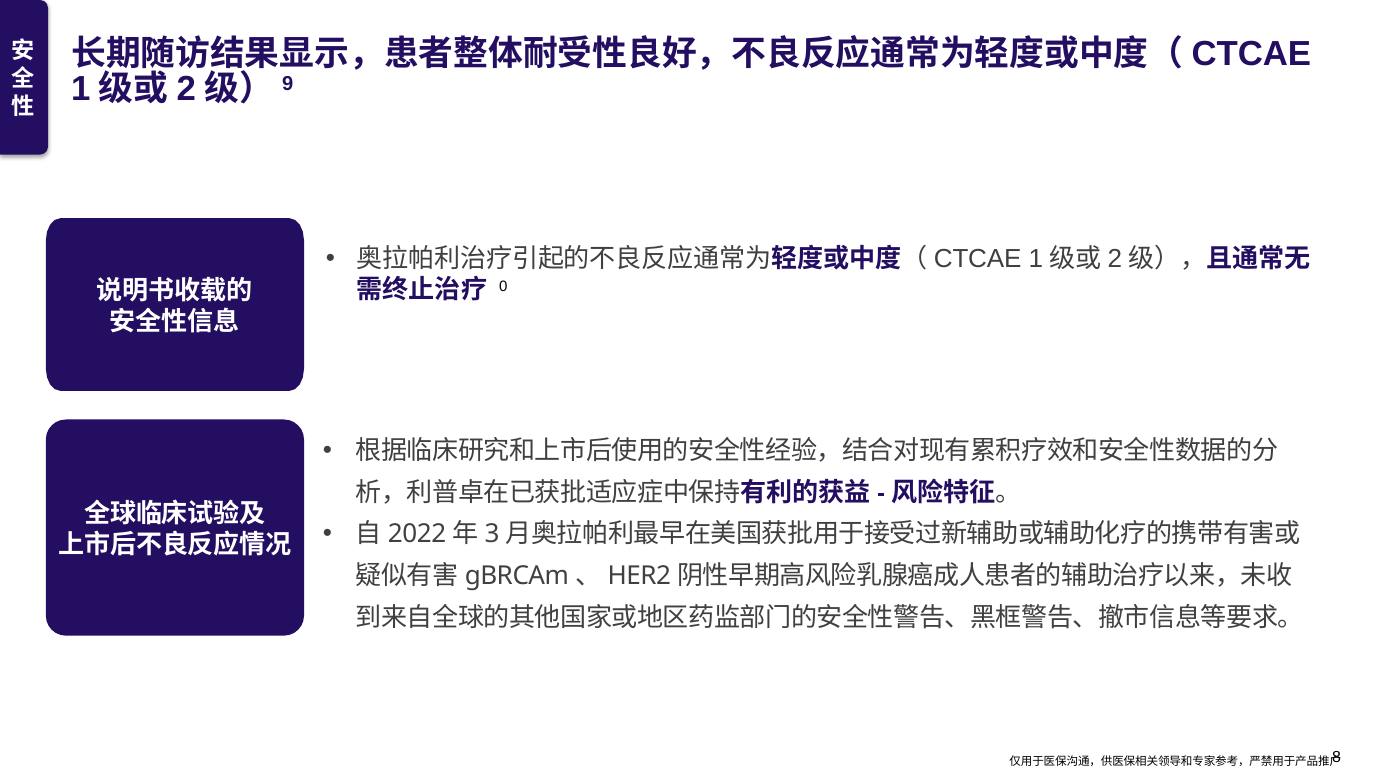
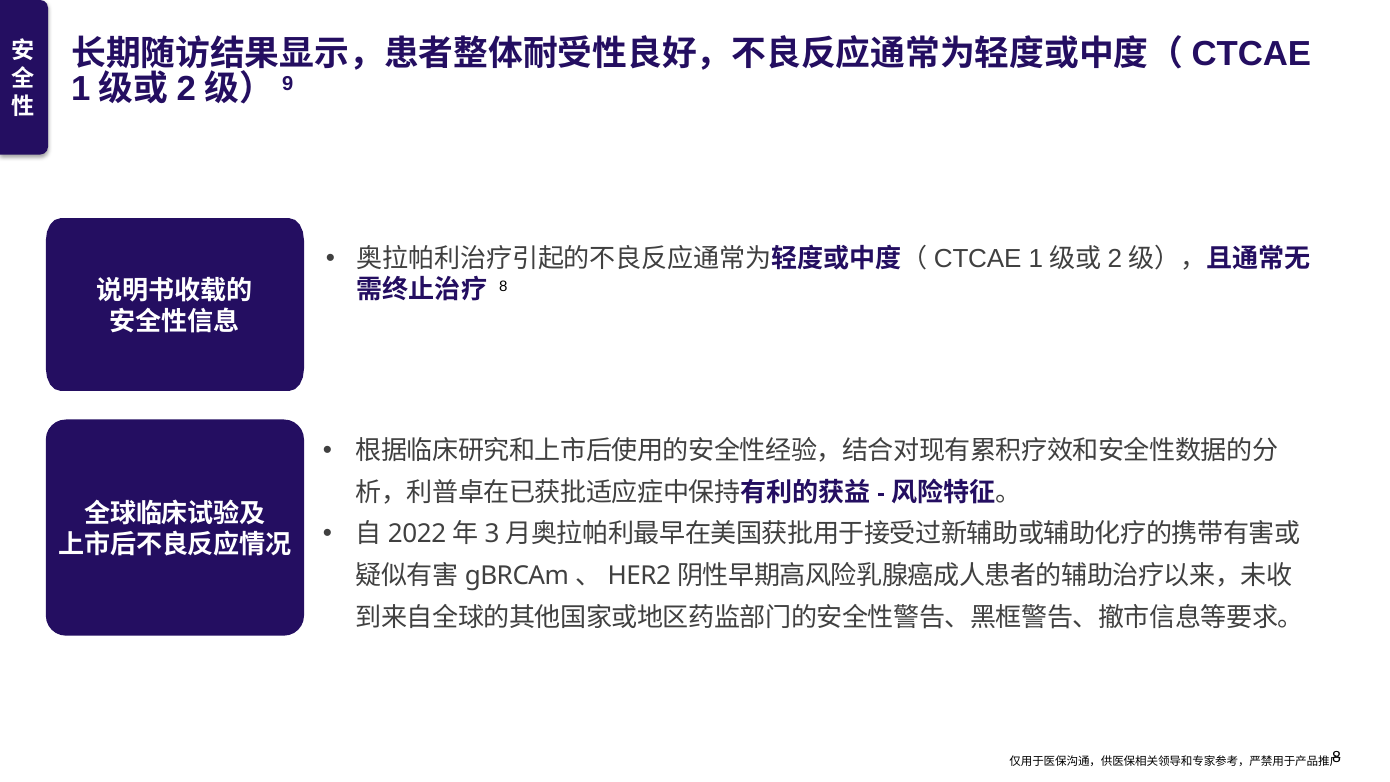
0 at (503, 287): 0 -> 8
